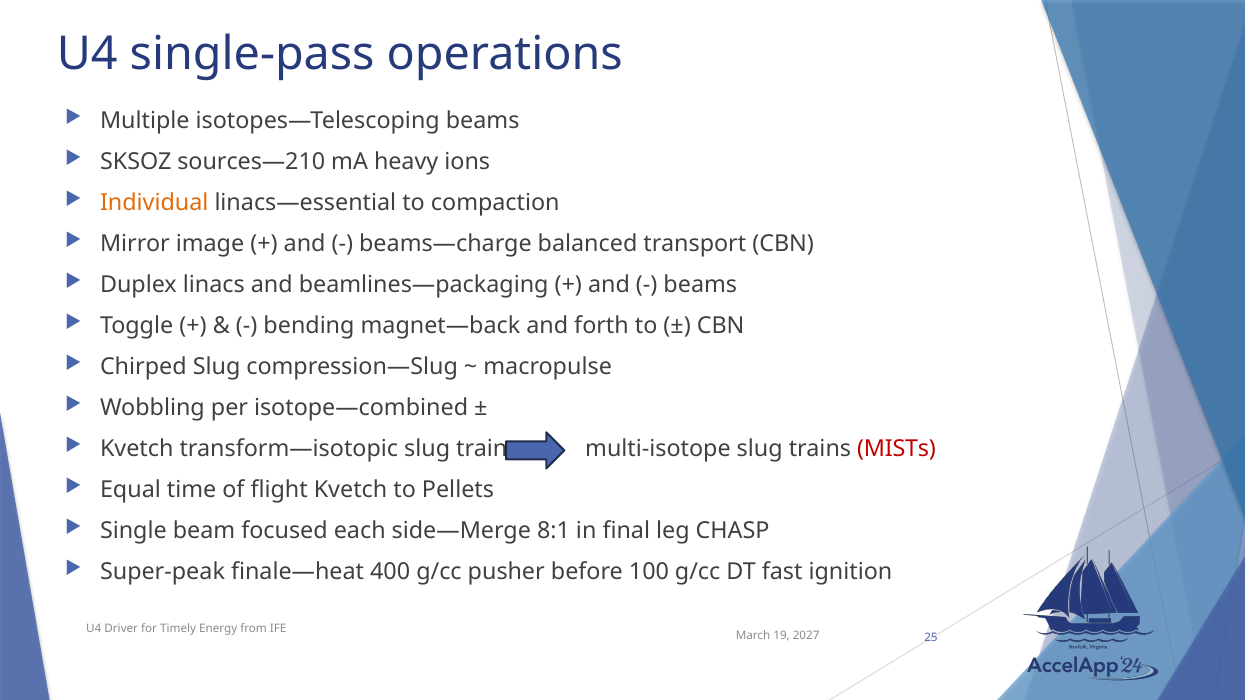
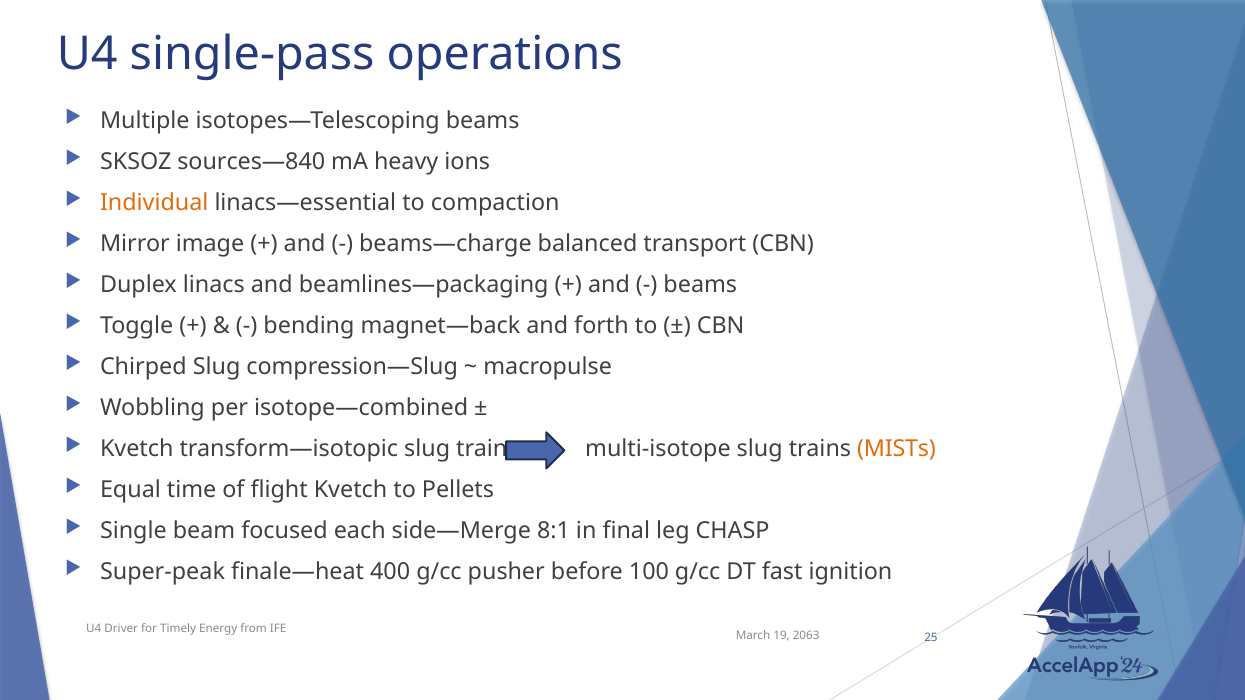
sources—210: sources—210 -> sources—840
MISTs colour: red -> orange
2027: 2027 -> 2063
